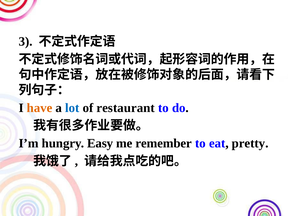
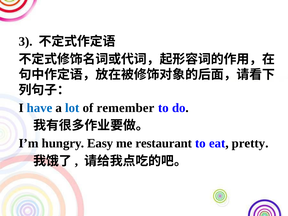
have colour: orange -> blue
restaurant: restaurant -> remember
remember: remember -> restaurant
